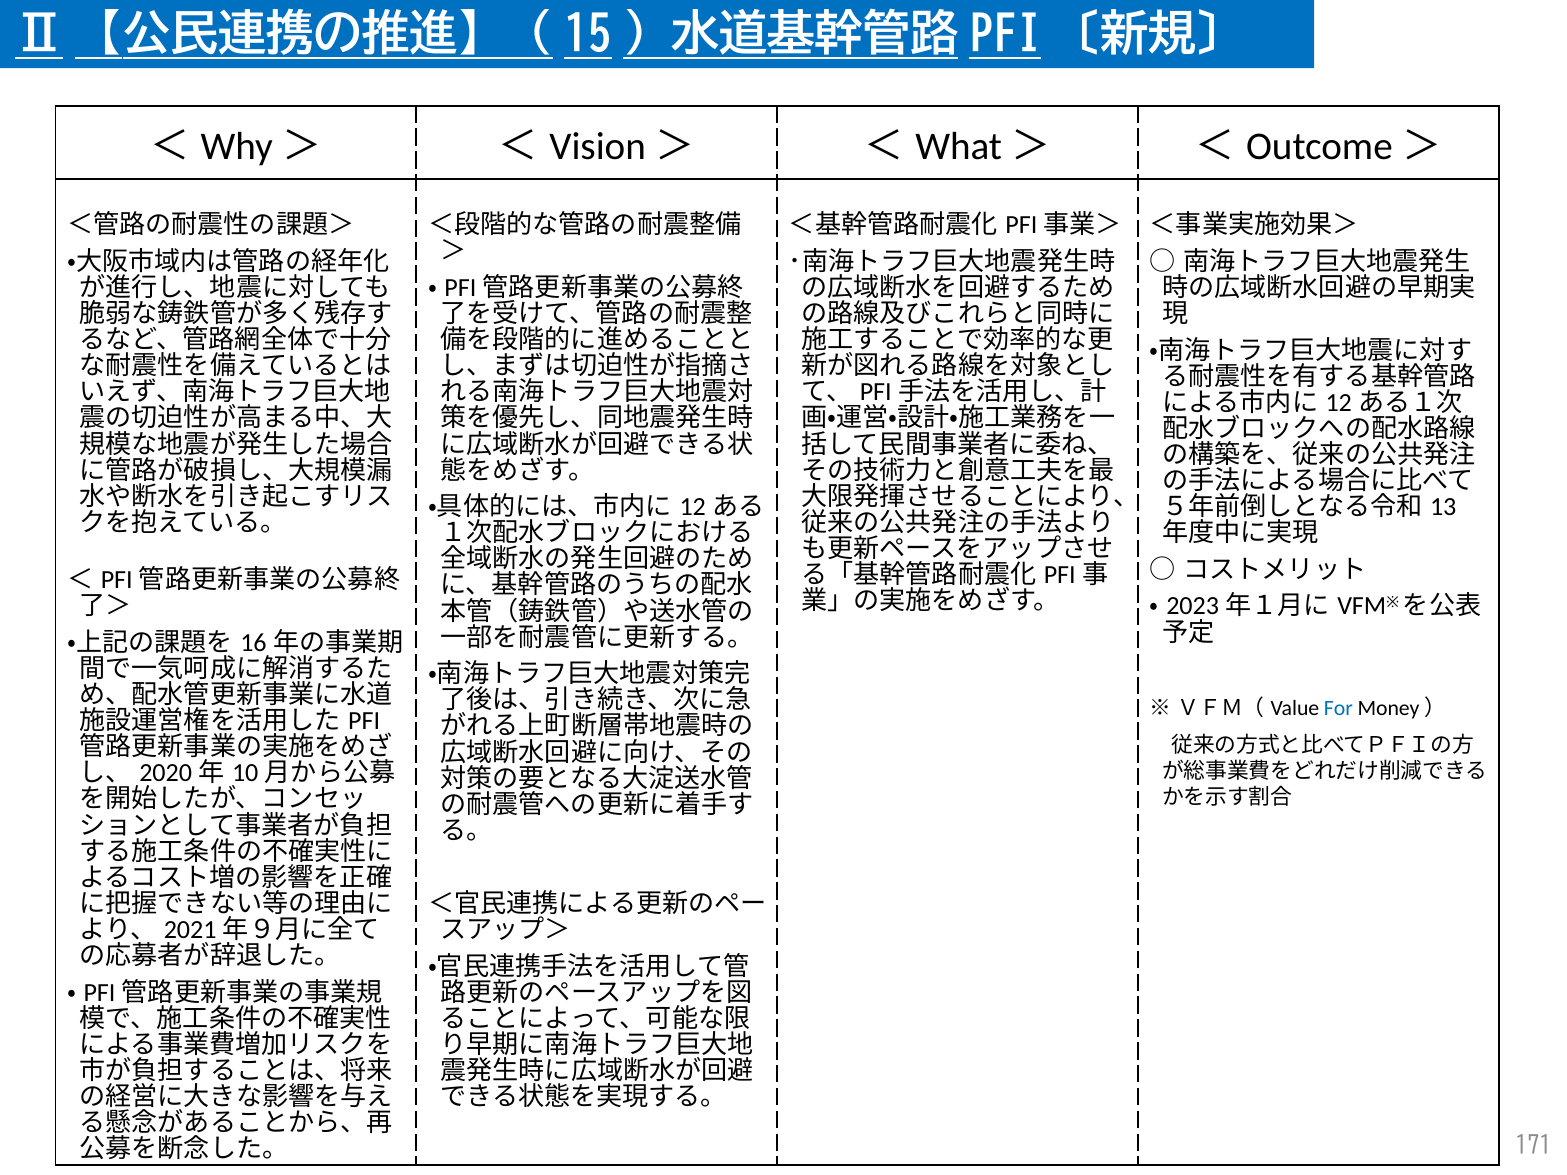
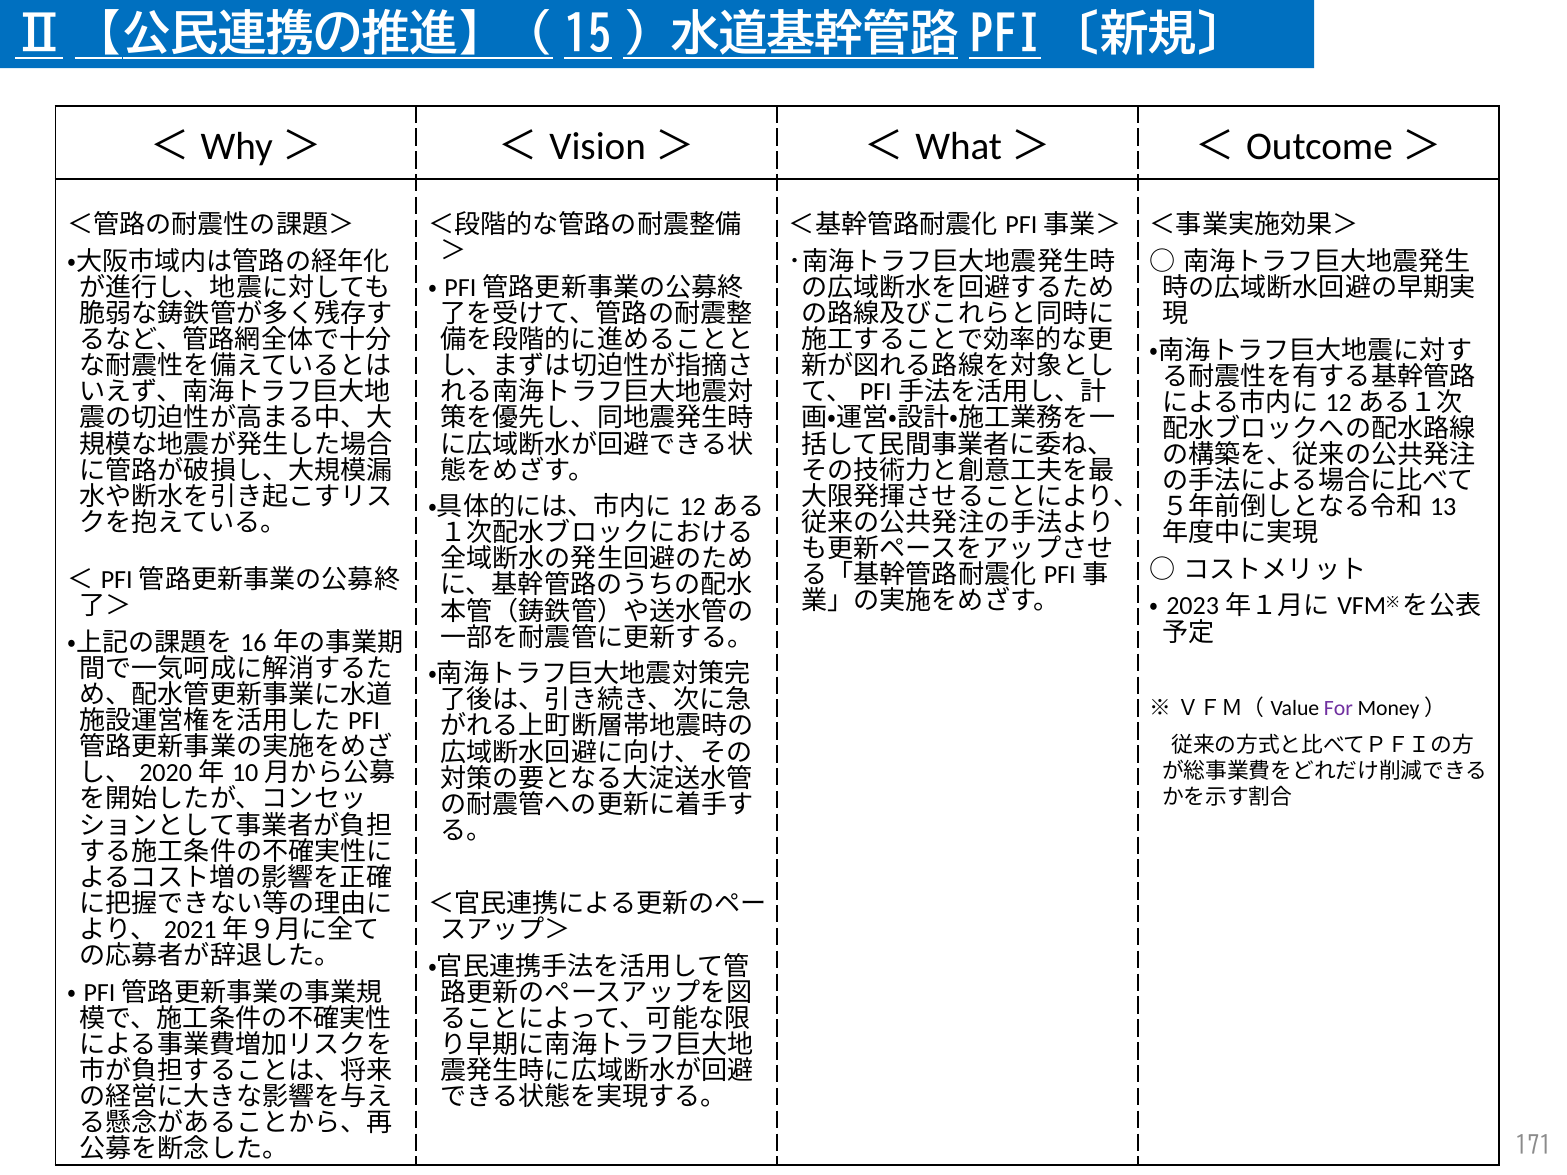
For colour: blue -> purple
